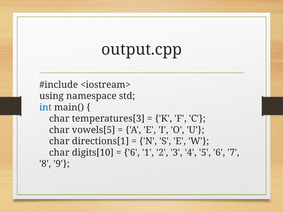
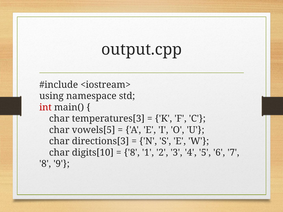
int colour: blue -> red
directions[1: directions[1 -> directions[3
6 at (132, 153): 6 -> 8
